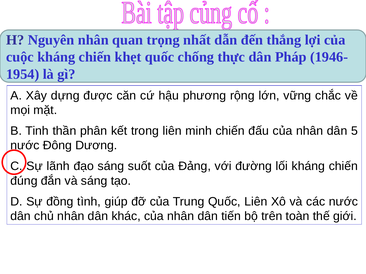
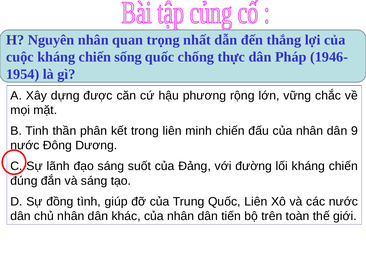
khẹt: khẹt -> sống
5: 5 -> 9
